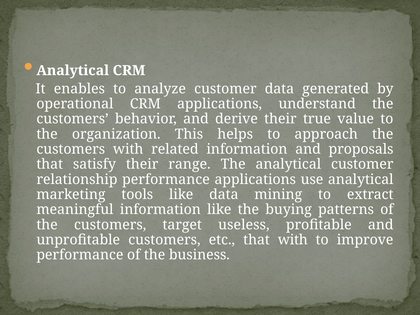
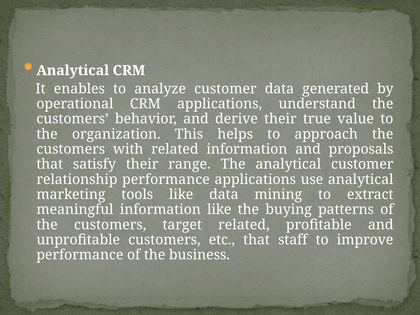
target useless: useless -> related
that with: with -> staff
